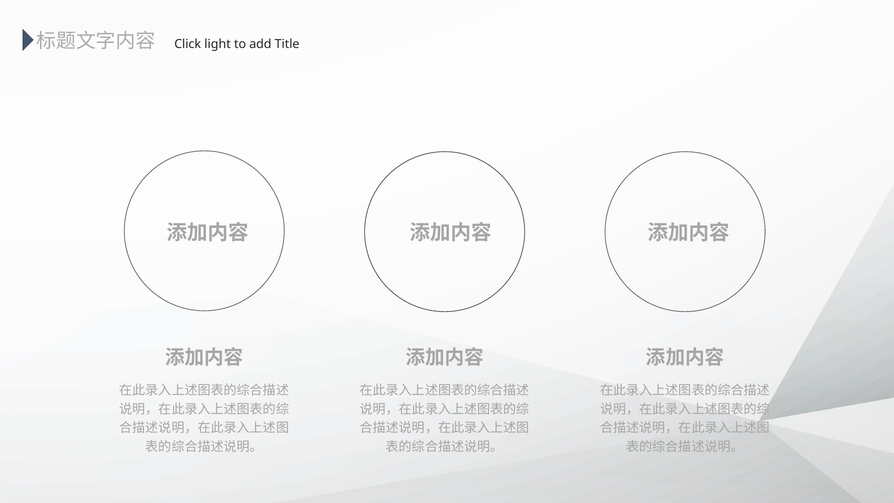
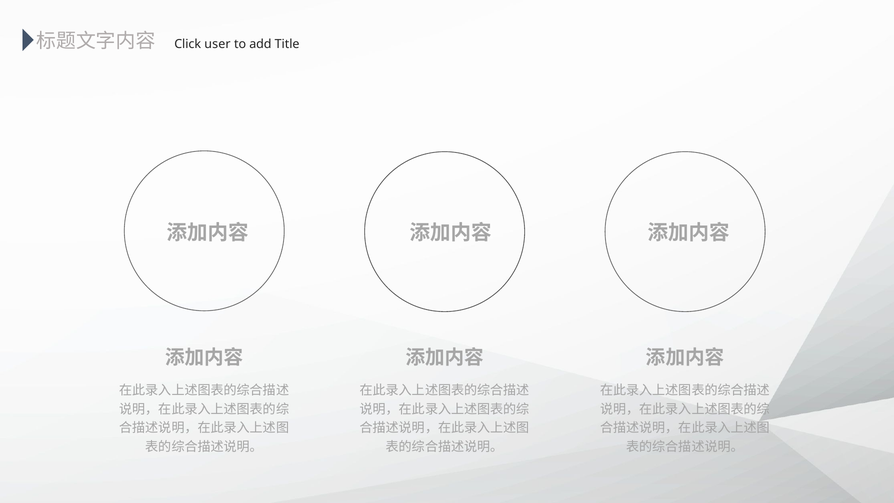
light: light -> user
